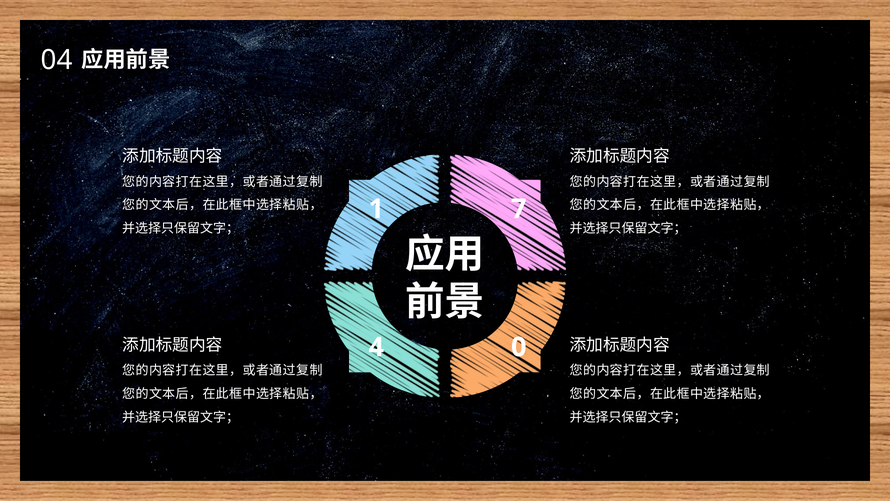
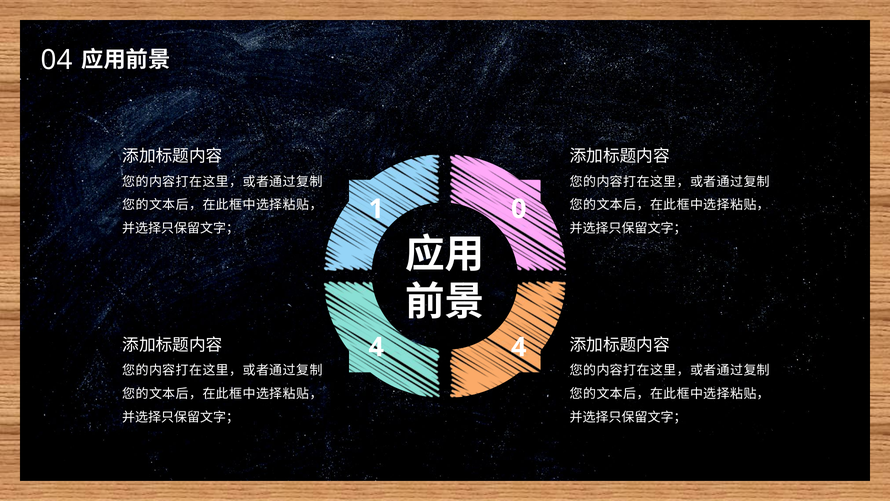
7: 7 -> 0
4 0: 0 -> 4
